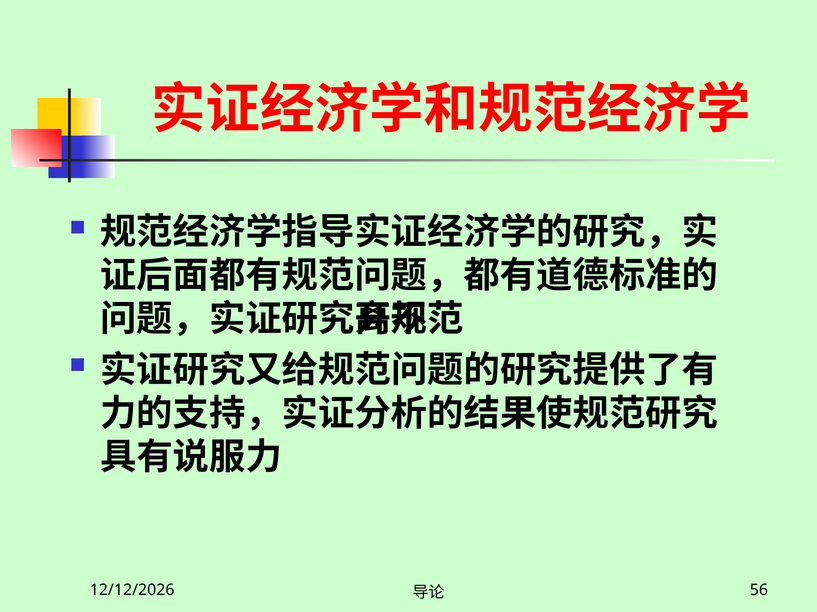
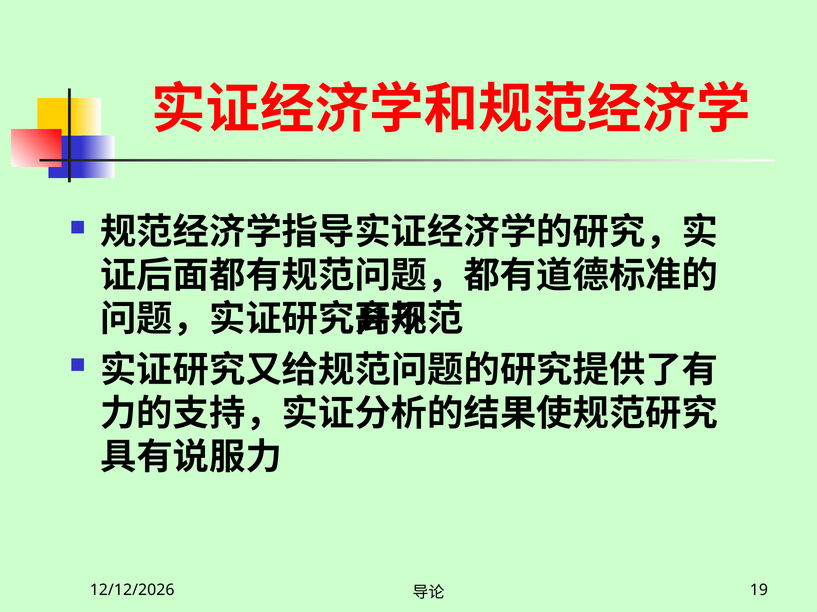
56: 56 -> 19
